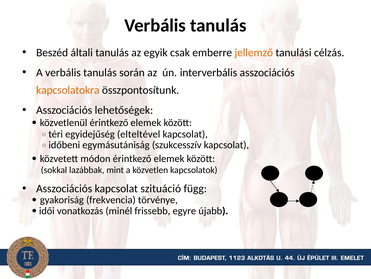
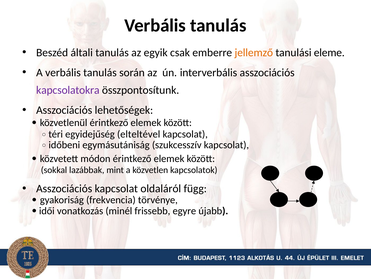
célzás: célzás -> eleme
kapcsolatokra colour: orange -> purple
szituáció: szituáció -> oldaláról
